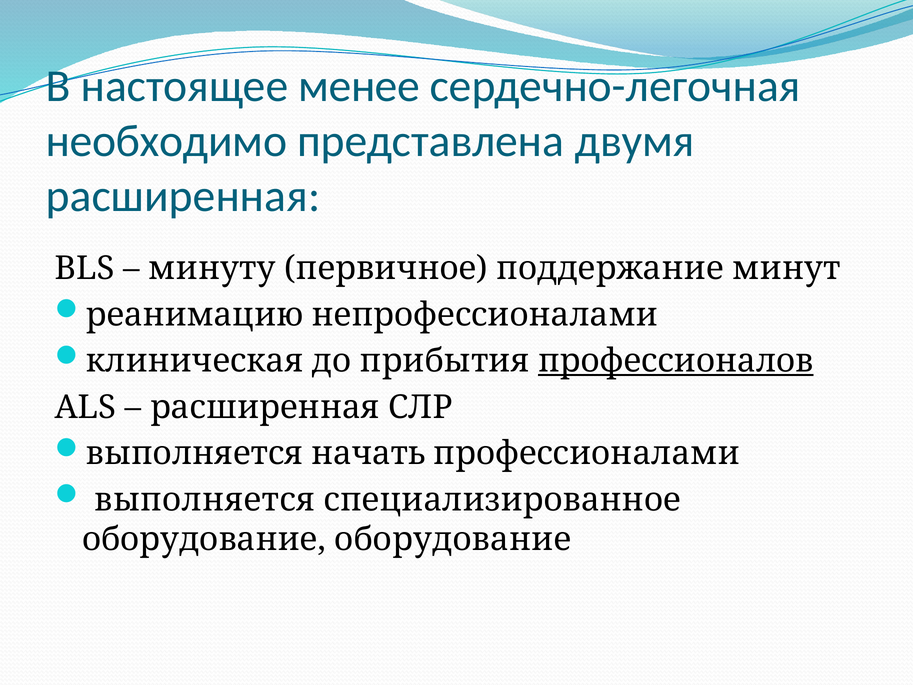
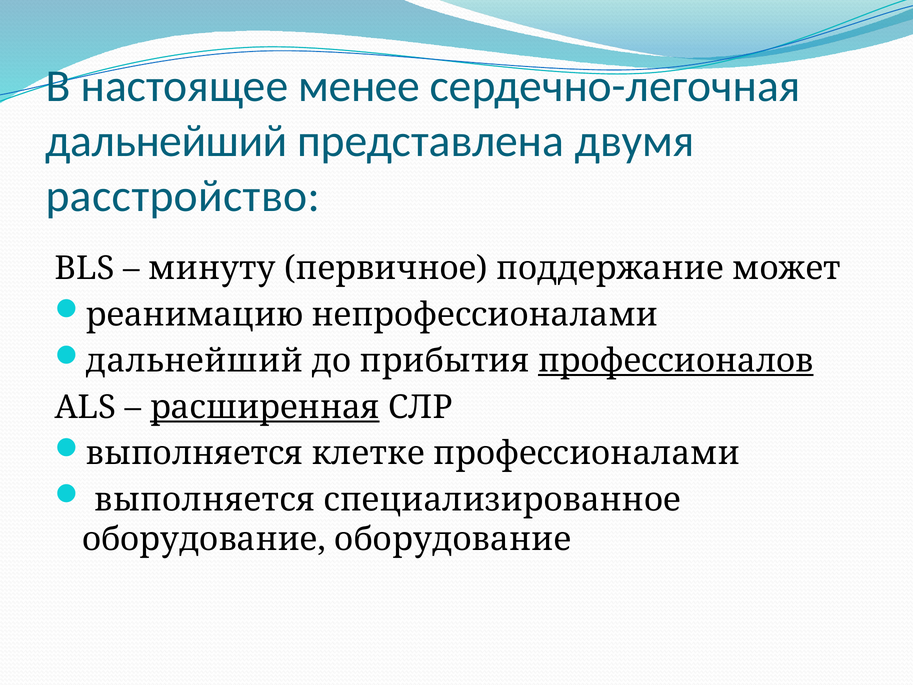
необходимо at (166, 141): необходимо -> дальнейший
расширенная at (183, 196): расширенная -> расстройство
минут: минут -> может
клиническая at (195, 361): клиническая -> дальнейший
расширенная at (265, 407) underline: none -> present
начать: начать -> клетке
